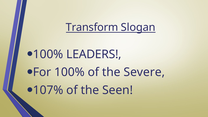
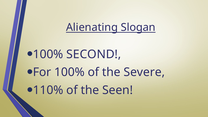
Transform: Transform -> Alienating
LEADERS: LEADERS -> SECOND
107%: 107% -> 110%
